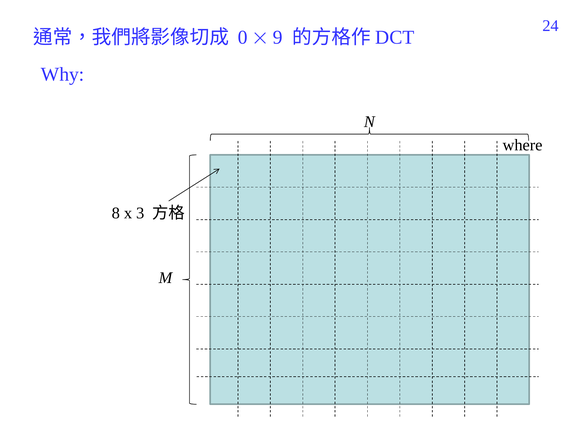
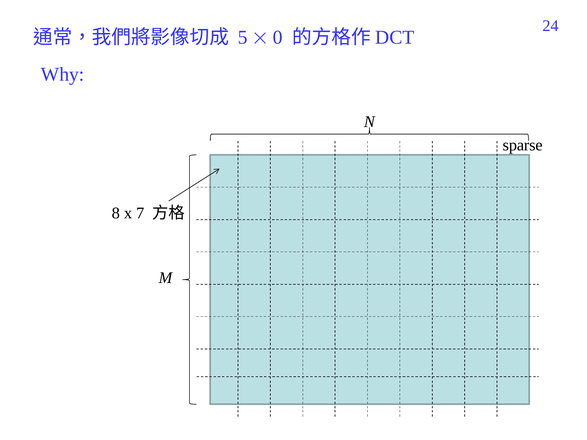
0: 0 -> 5
9: 9 -> 0
where: where -> sparse
3: 3 -> 7
